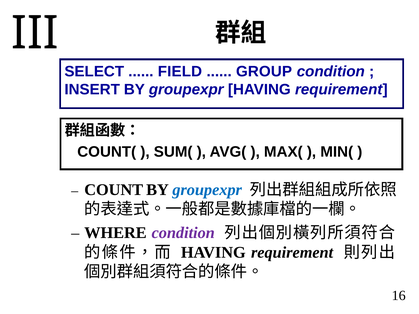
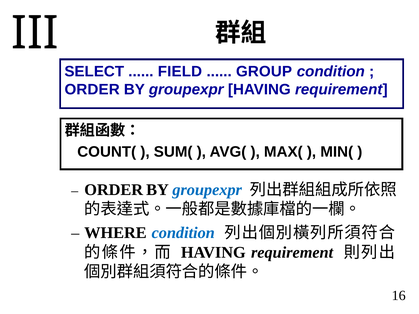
INSERT at (92, 90): INSERT -> ORDER
COUNT at (114, 190): COUNT -> ORDER
condition at (183, 233) colour: purple -> blue
